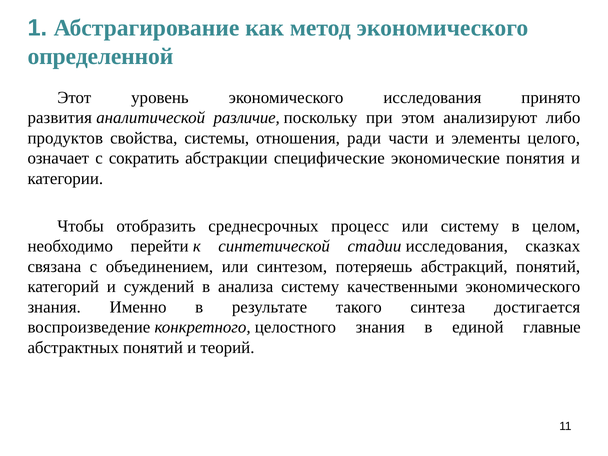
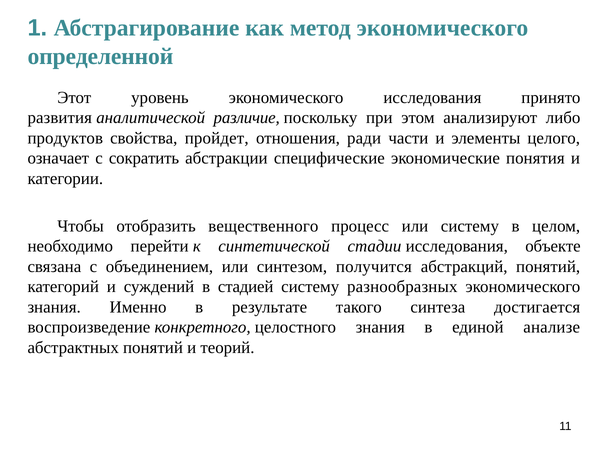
системы: системы -> пройдет
среднесрочных: среднесрочных -> вещественного
сказках: сказках -> объекте
потеряешь: потеряешь -> получится
анализа: анализа -> стадией
качественными: качественными -> разнообразных
главные: главные -> анализе
